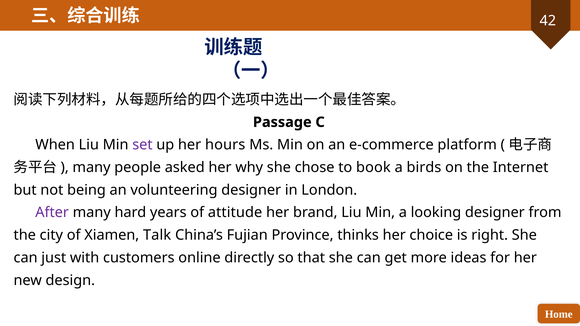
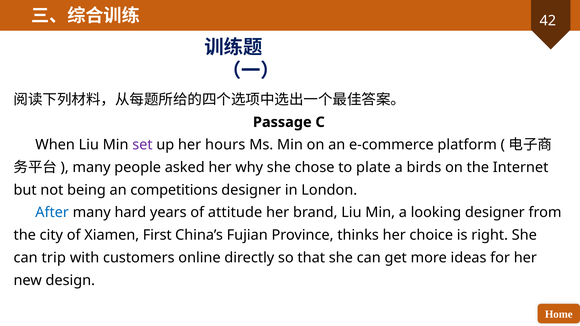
book: book -> plate
volunteering: volunteering -> competitions
After colour: purple -> blue
Talk: Talk -> First
just: just -> trip
